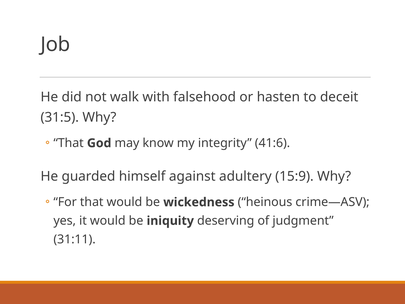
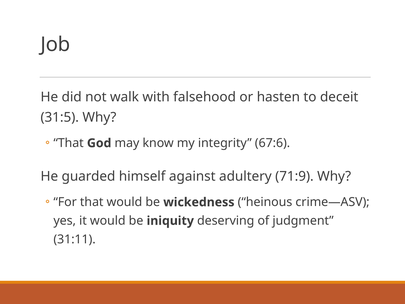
41:6: 41:6 -> 67:6
15:9: 15:9 -> 71:9
